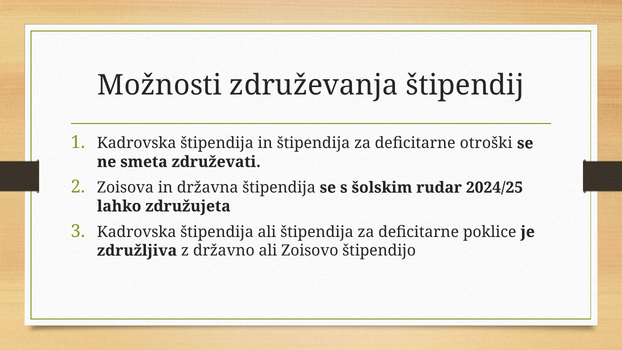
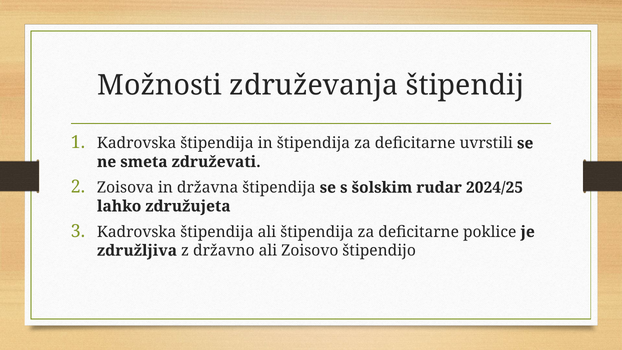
otroški: otroški -> uvrstili
